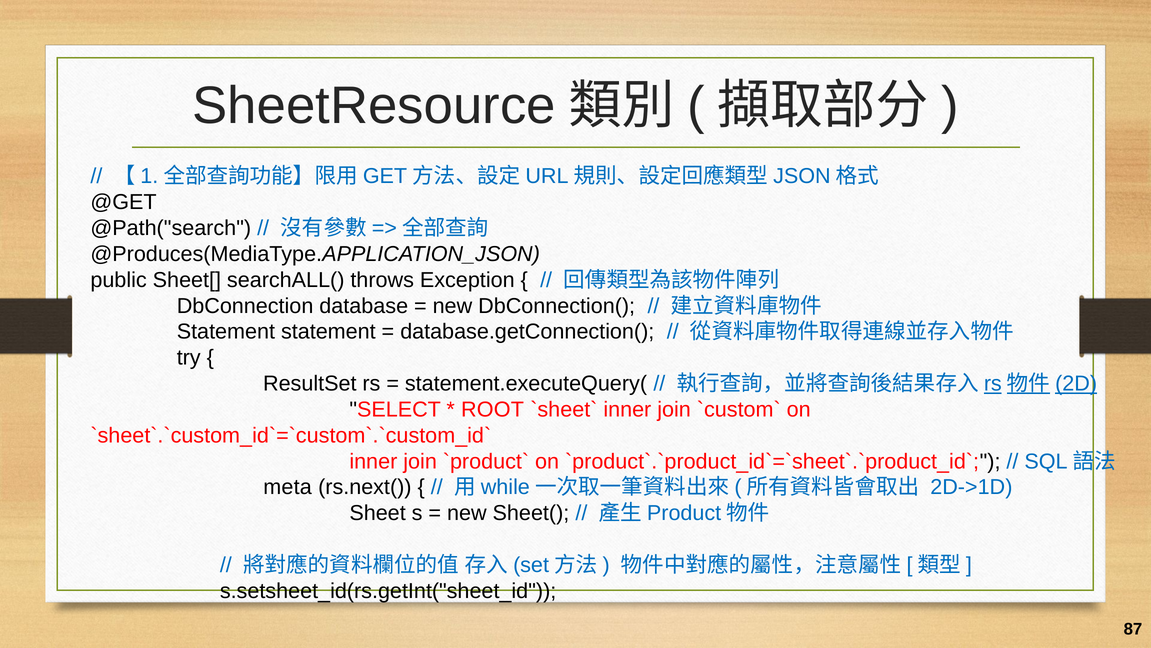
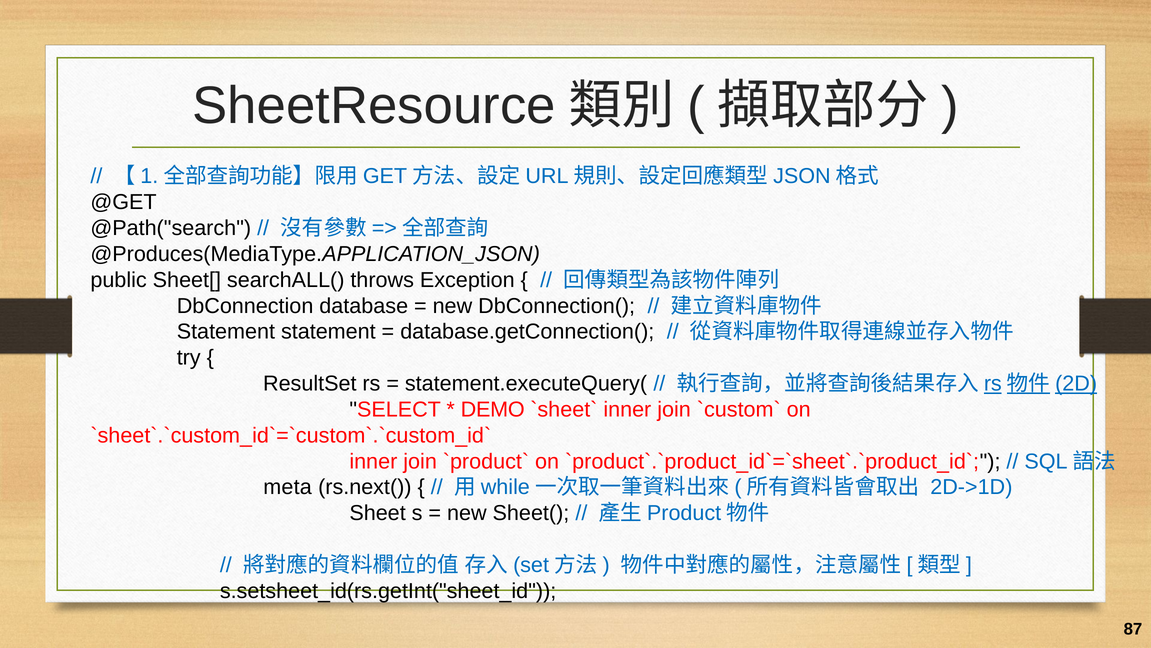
ROOT: ROOT -> DEMO
